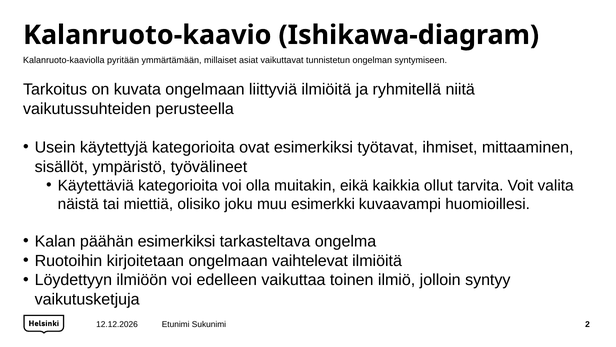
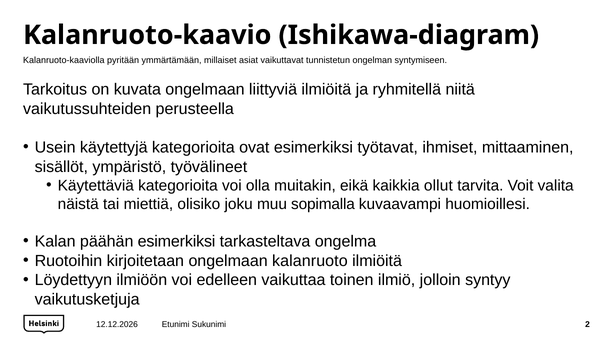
esimerkki: esimerkki -> sopimalla
vaihtelevat: vaihtelevat -> kalanruoto
